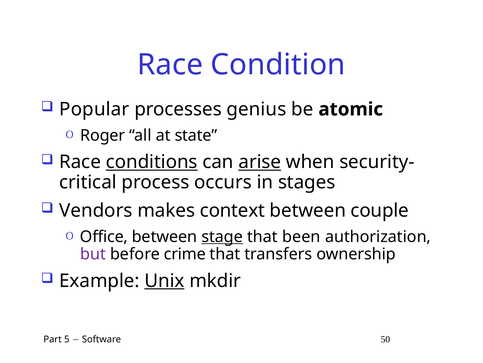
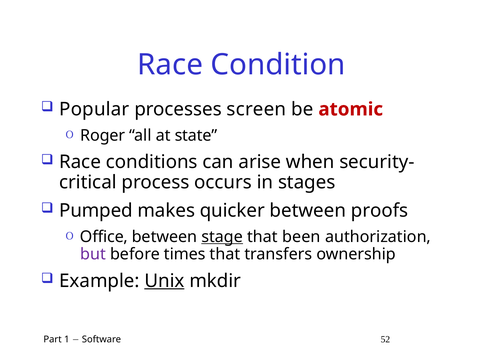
genius: genius -> screen
atomic colour: black -> red
conditions underline: present -> none
arise underline: present -> none
Vendors: Vendors -> Pumped
context: context -> quicker
couple: couple -> proofs
crime: crime -> times
5: 5 -> 1
50: 50 -> 52
